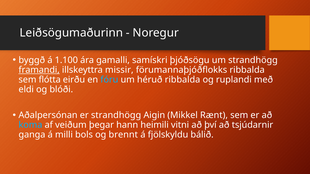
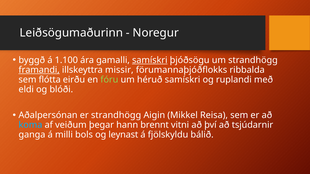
samískri at (150, 60) underline: none -> present
fóru colour: light blue -> light green
héruð ribbalda: ribbalda -> samískri
Rænt: Rænt -> Reisa
heimili: heimili -> brennt
brennt: brennt -> leynast
